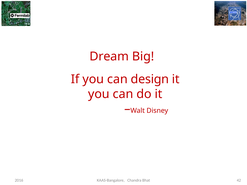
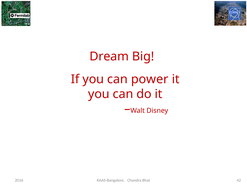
design: design -> power
